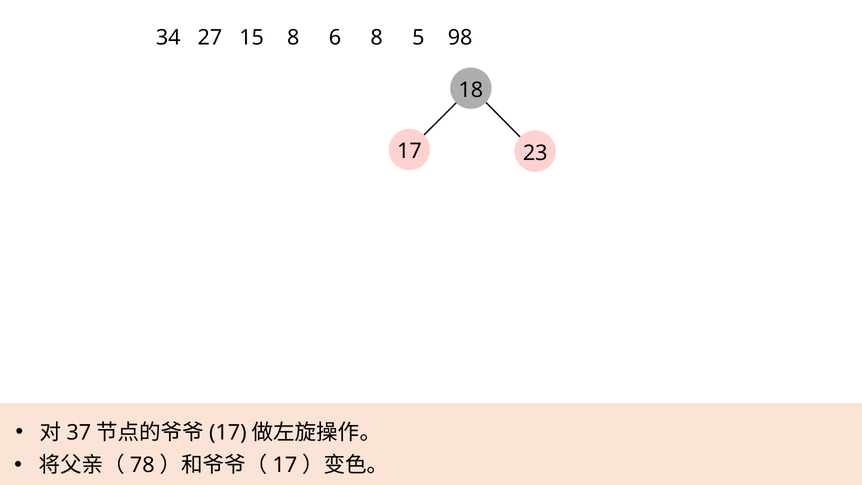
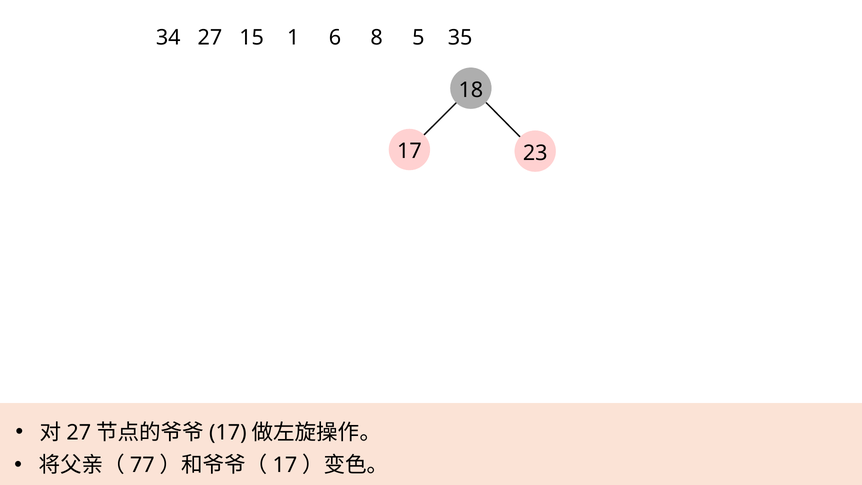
15 8: 8 -> 1
98: 98 -> 35
37 at (79, 432): 37 -> 27
78: 78 -> 77
